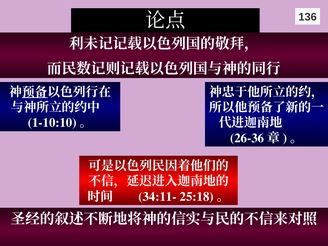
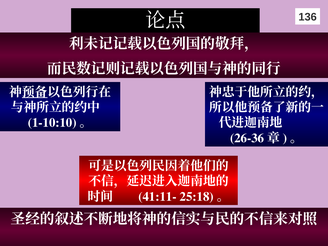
34:11-: 34:11- -> 41:11-
